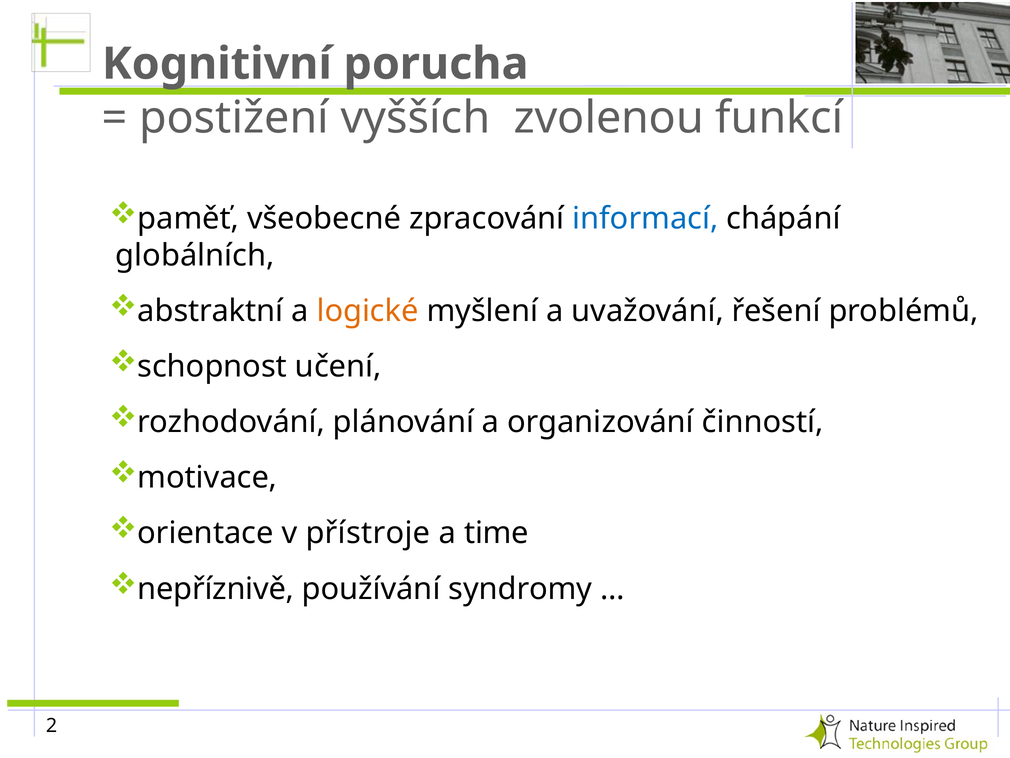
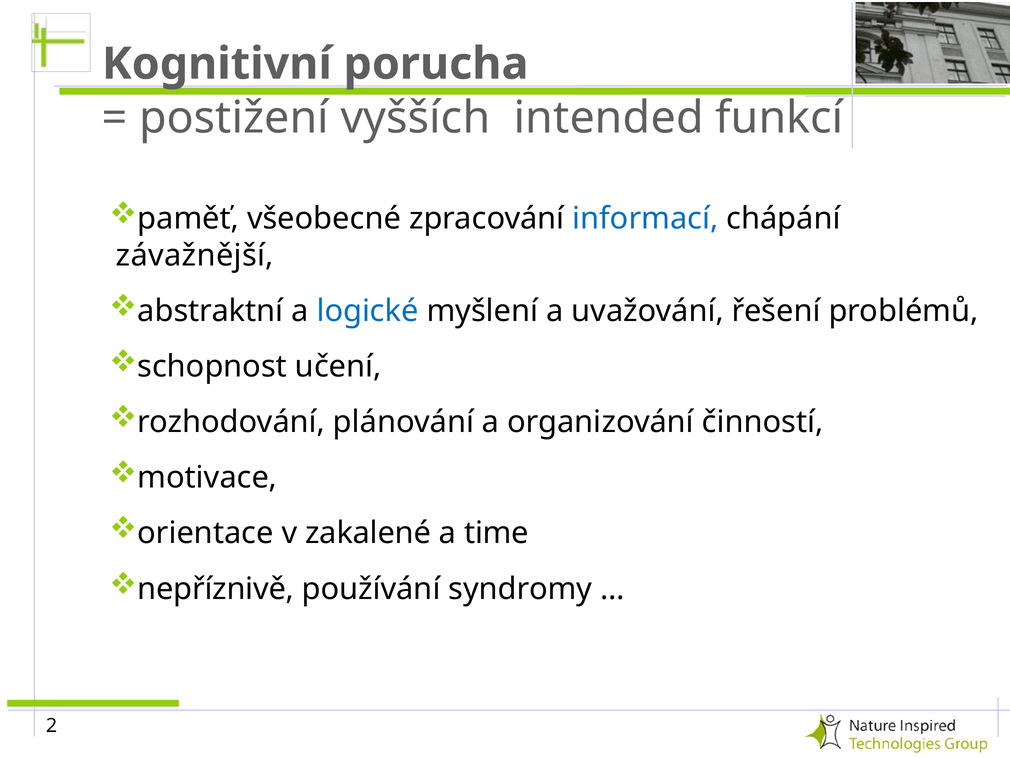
zvolenou: zvolenou -> intended
globálních: globálních -> závažnější
logické colour: orange -> blue
přístroje: přístroje -> zakalené
